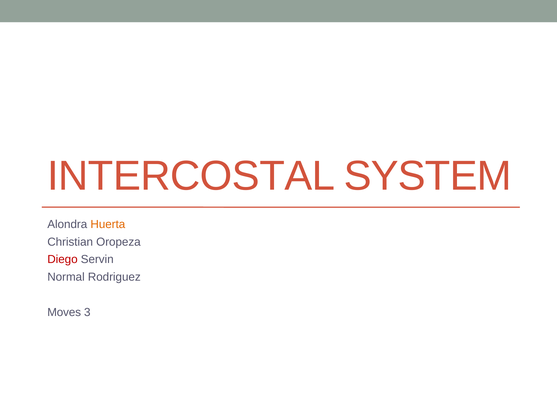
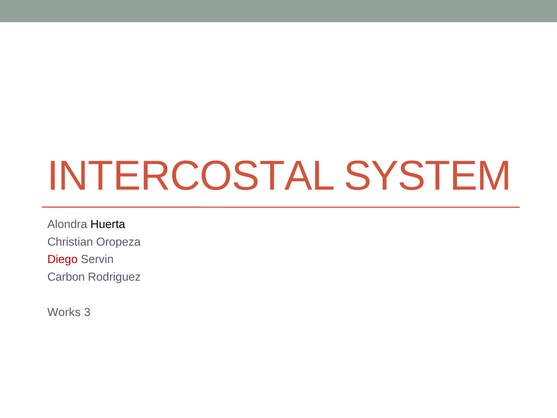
Huerta colour: orange -> black
Normal: Normal -> Carbon
Moves: Moves -> Works
